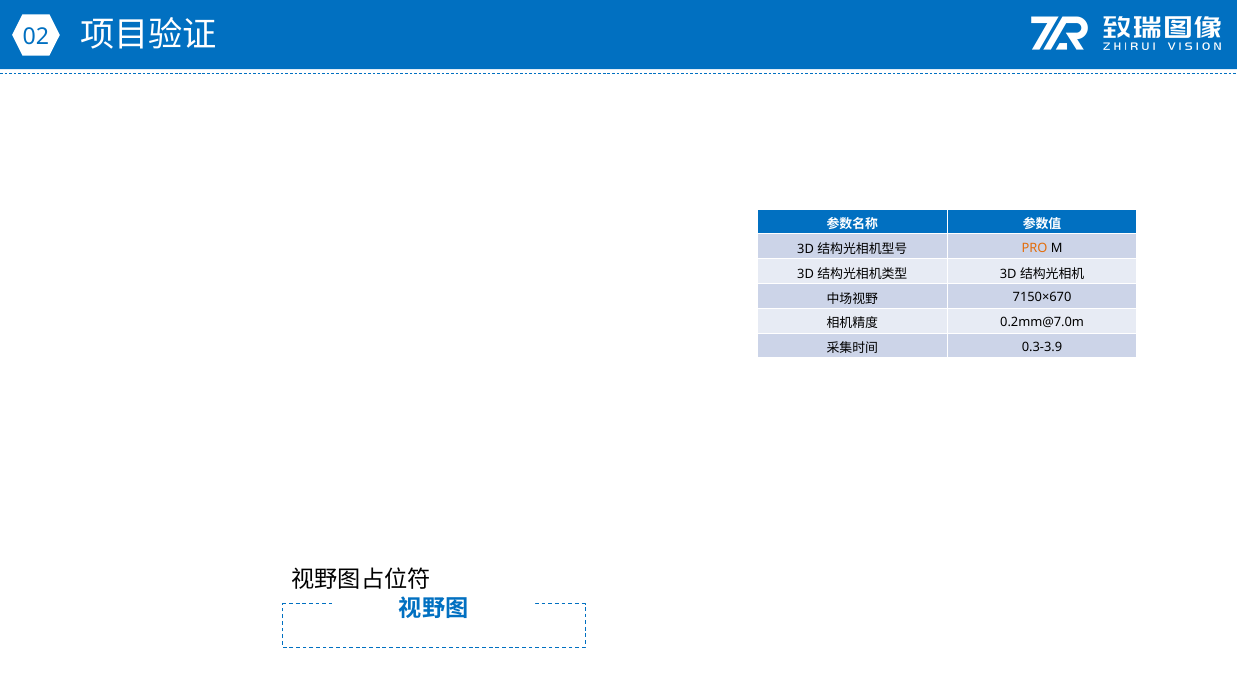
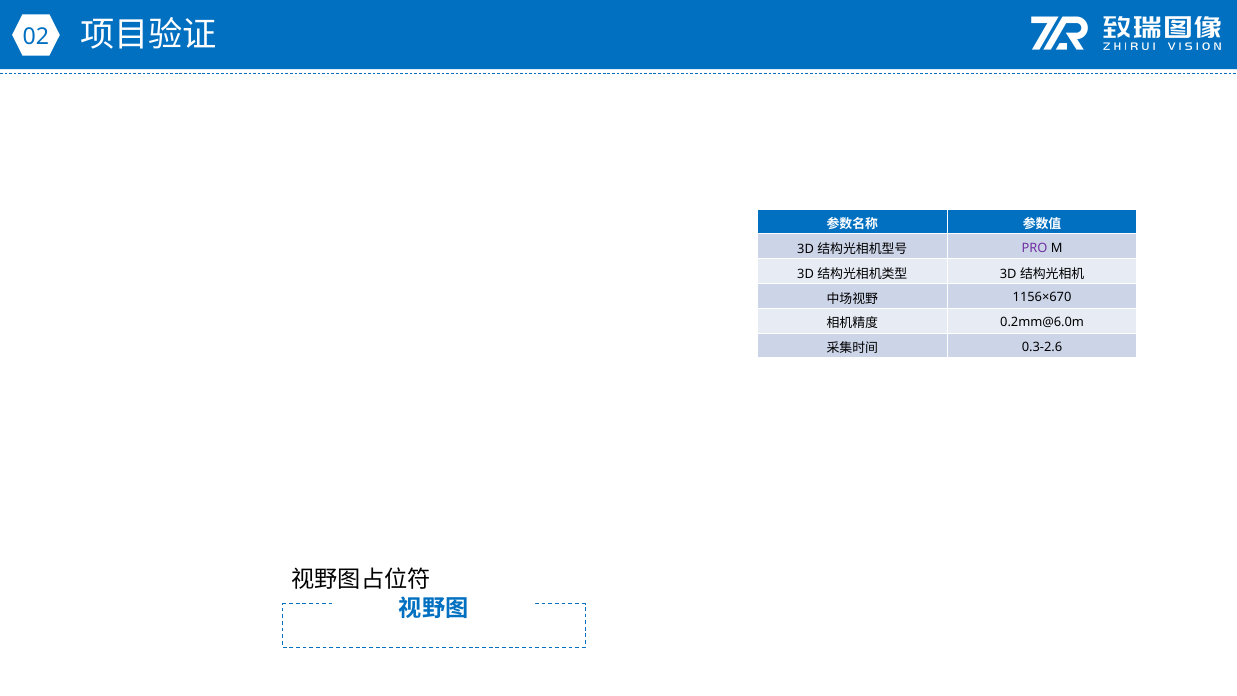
PRO colour: orange -> purple
7150×670: 7150×670 -> 1156×670
0.2mm@7.0m: 0.2mm@7.0m -> 0.2mm@6.0m
0.3-3.9: 0.3-3.9 -> 0.3-2.6
